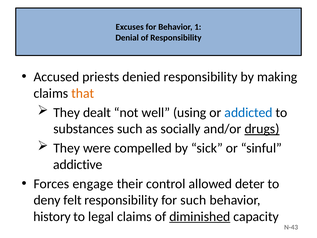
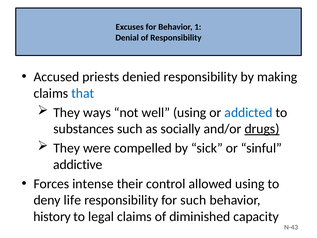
that colour: orange -> blue
dealt: dealt -> ways
engage: engage -> intense
allowed deter: deter -> using
felt: felt -> life
diminished underline: present -> none
